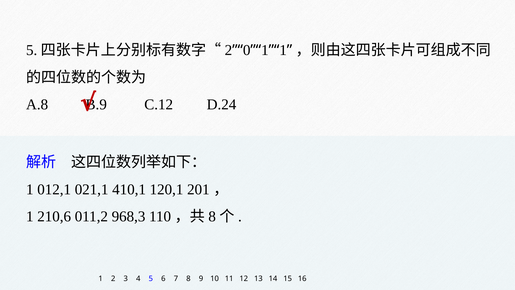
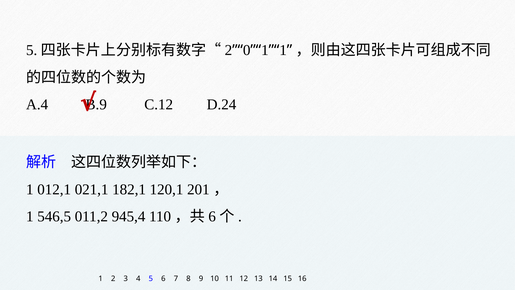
A.8: A.8 -> A.4
410,1: 410,1 -> 182,1
210,6: 210,6 -> 546,5
968,3: 968,3 -> 945,4
8 at (212, 216): 8 -> 6
